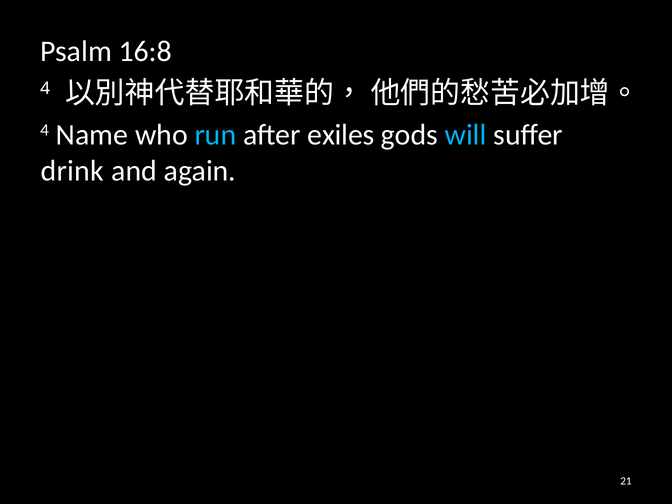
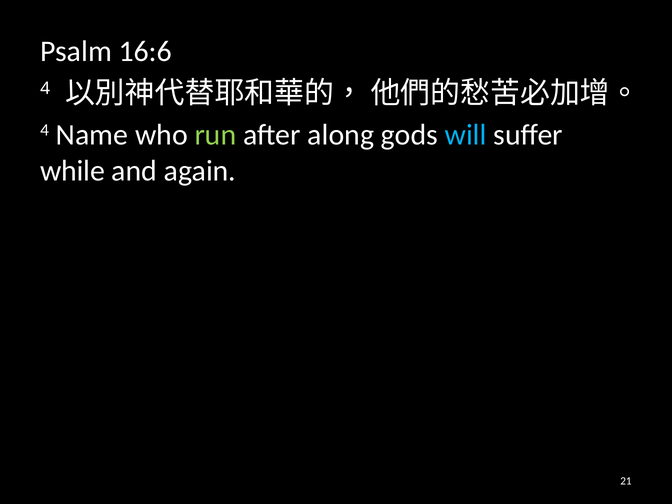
16:8: 16:8 -> 16:6
run colour: light blue -> light green
exiles: exiles -> along
drink: drink -> while
